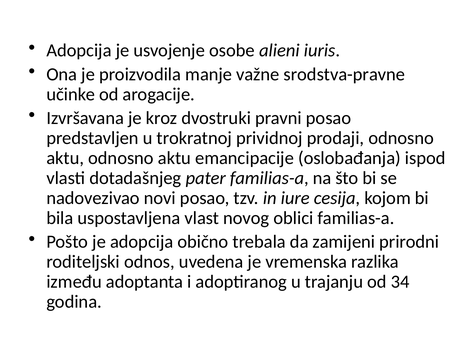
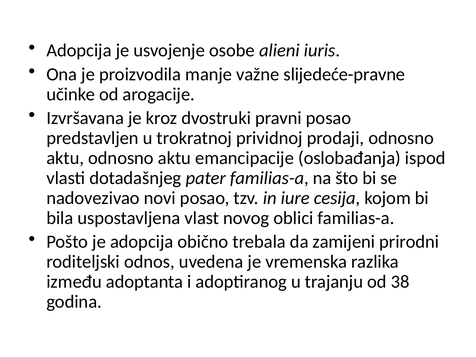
srodstva-pravne: srodstva-pravne -> slijedeće-pravne
34: 34 -> 38
